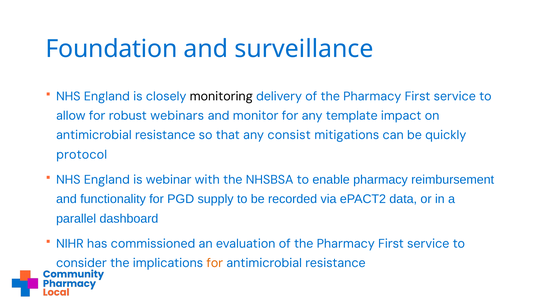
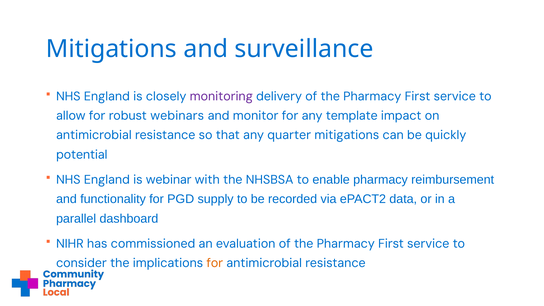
Foundation at (112, 49): Foundation -> Mitigations
monitoring colour: black -> purple
consist: consist -> quarter
protocol: protocol -> potential
